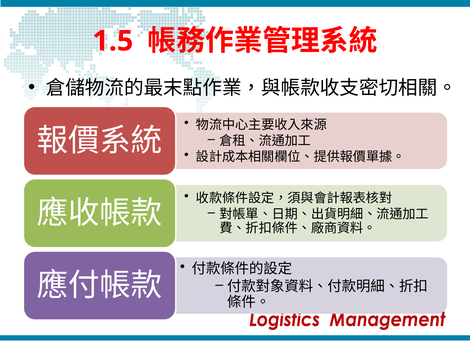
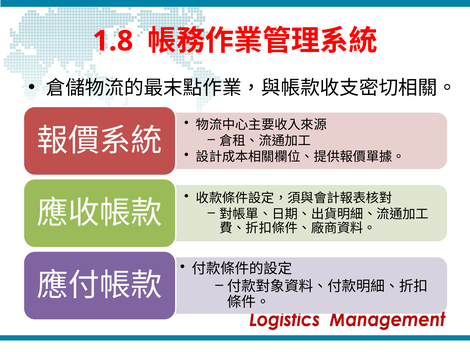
1.5: 1.5 -> 1.8
